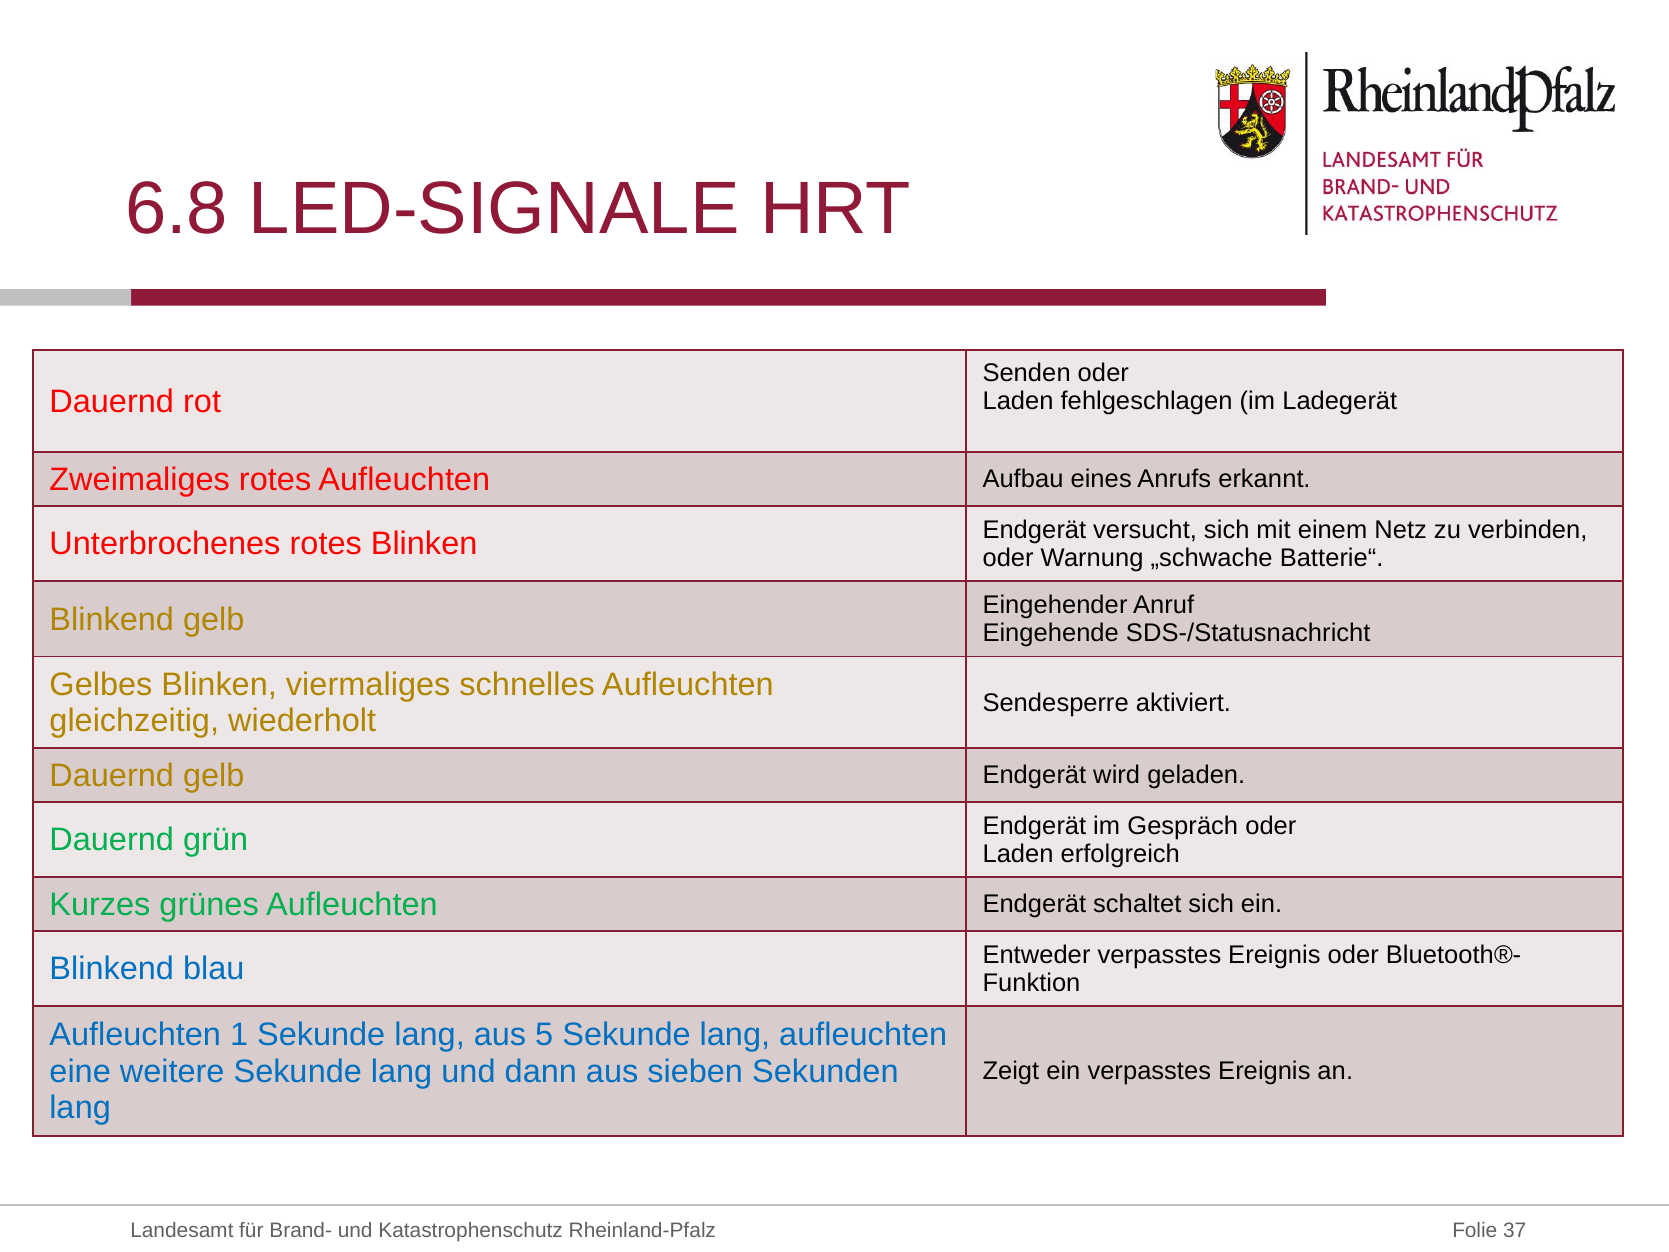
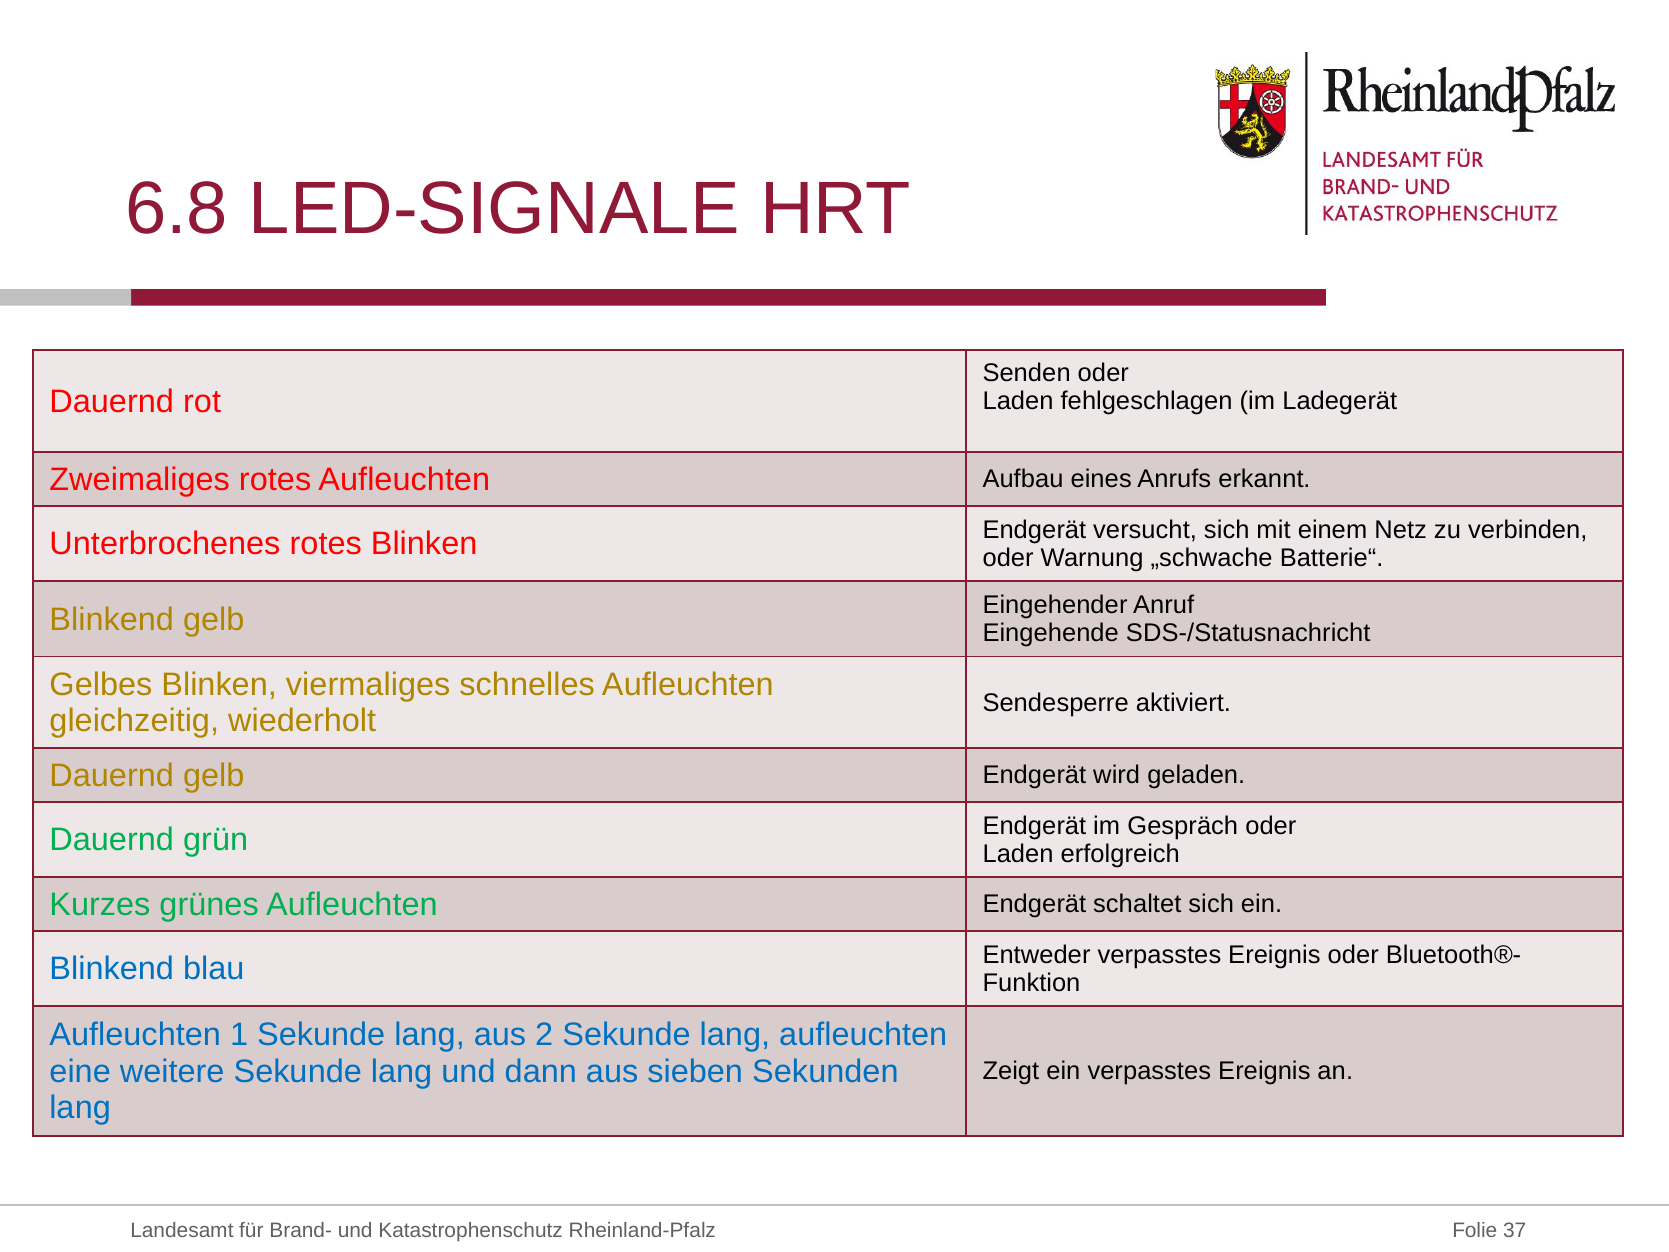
5: 5 -> 2
